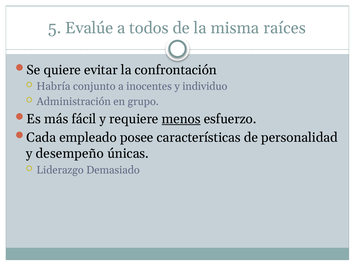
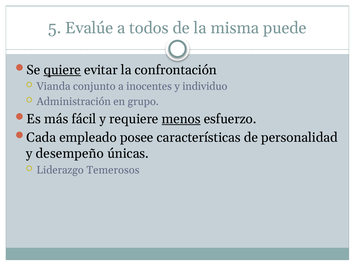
raíces: raíces -> puede
quiere underline: none -> present
Habría: Habría -> Vianda
Demasiado: Demasiado -> Temerosos
